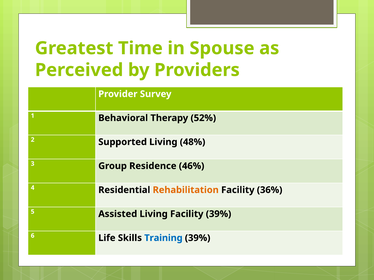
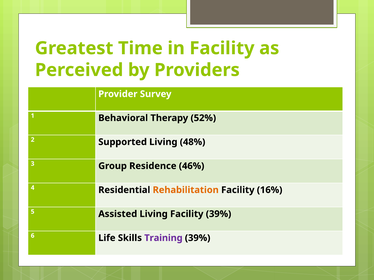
in Spouse: Spouse -> Facility
36%: 36% -> 16%
Training colour: blue -> purple
